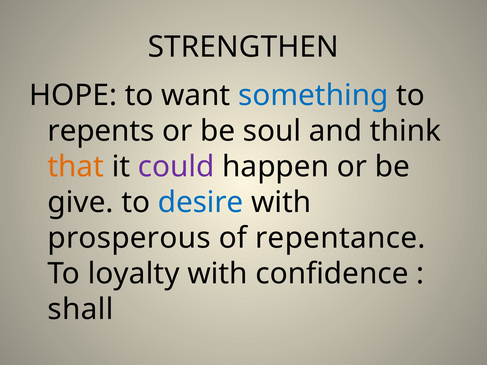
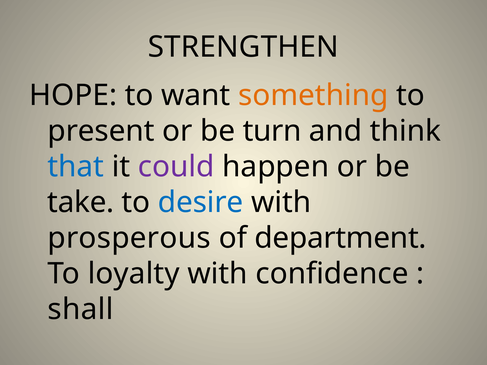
something colour: blue -> orange
repents: repents -> present
soul: soul -> turn
that colour: orange -> blue
give: give -> take
repentance: repentance -> department
